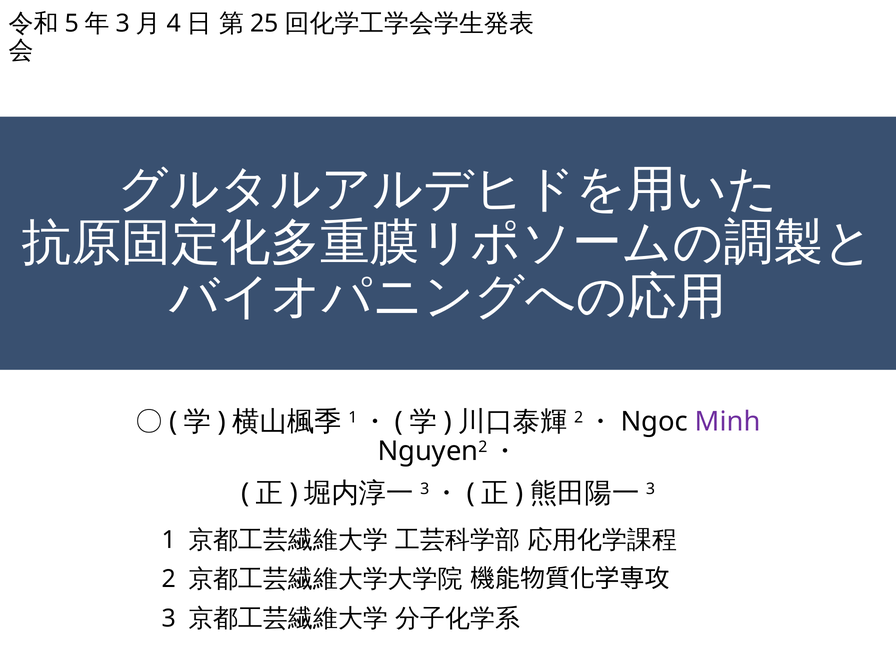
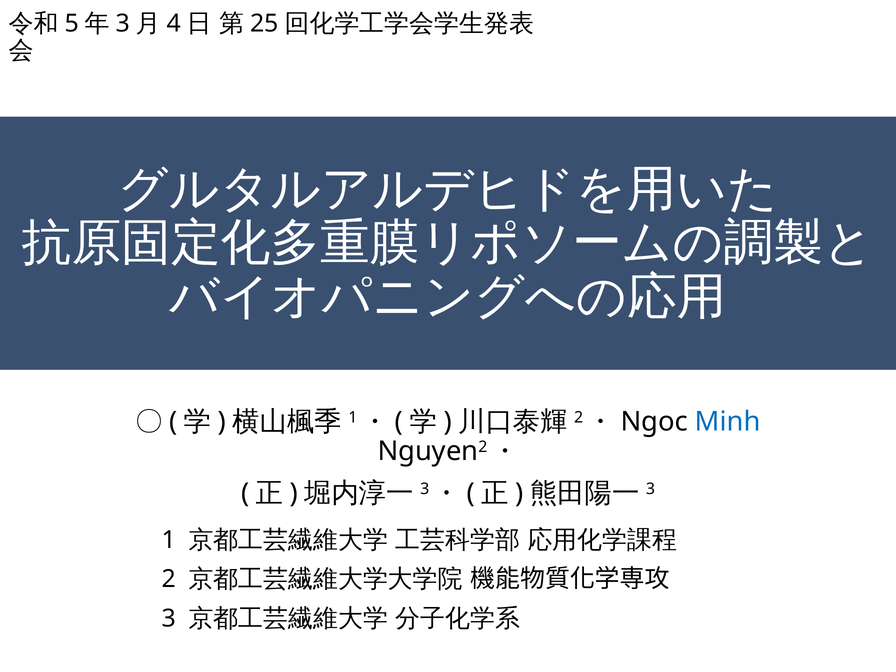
Minh colour: purple -> blue
